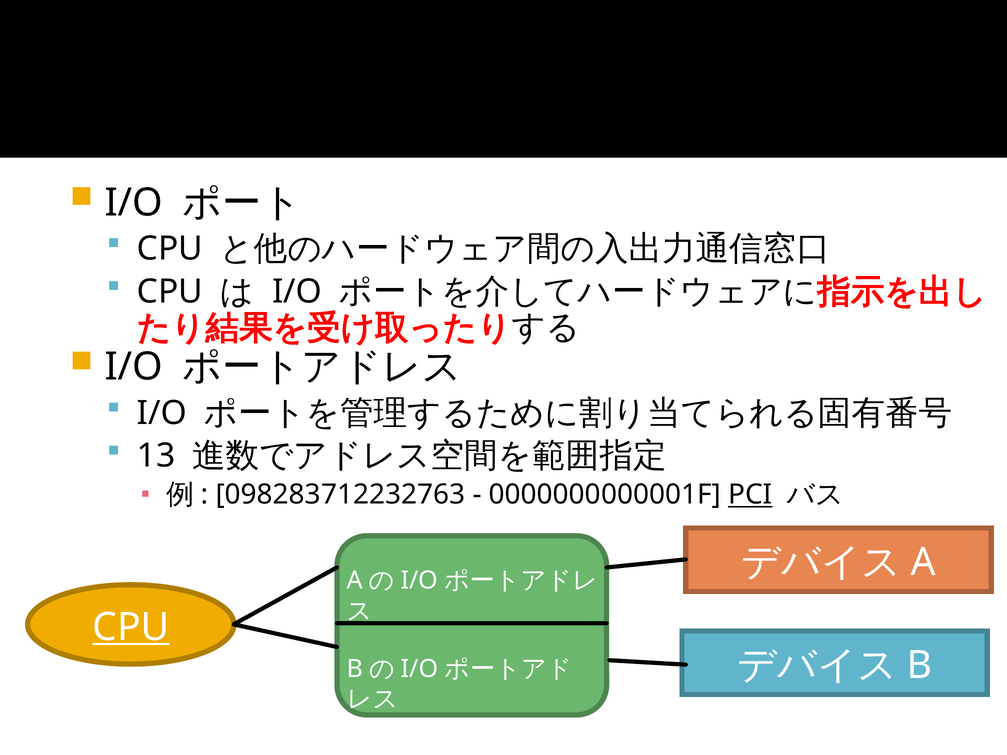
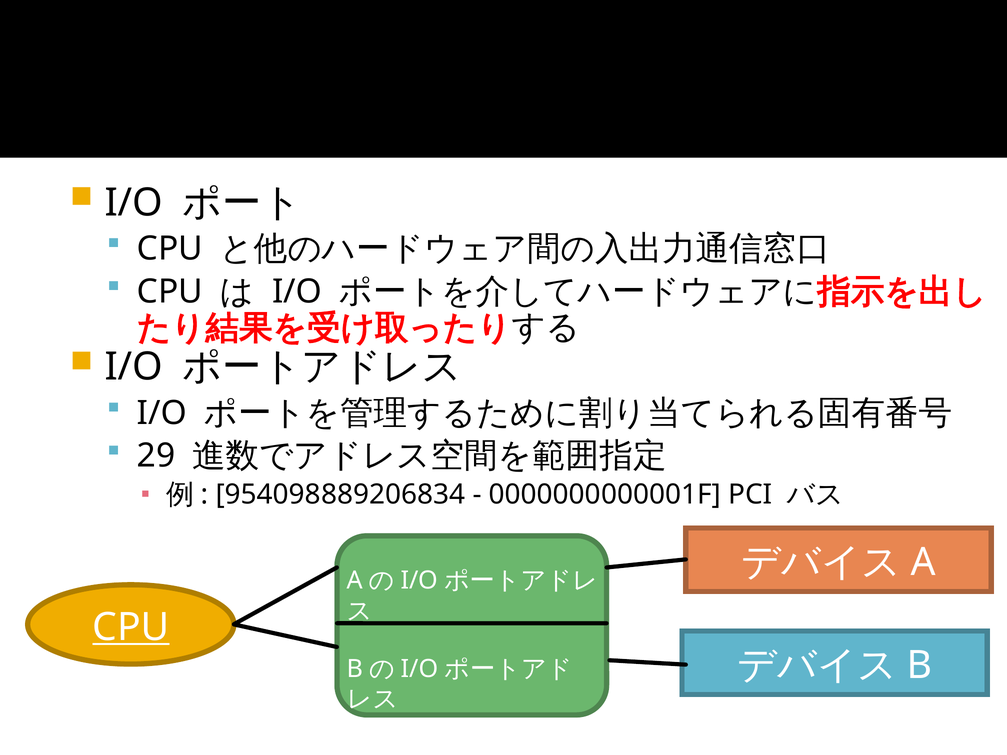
13: 13 -> 29
098283712232763: 098283712232763 -> 954098889206834
PCI underline: present -> none
